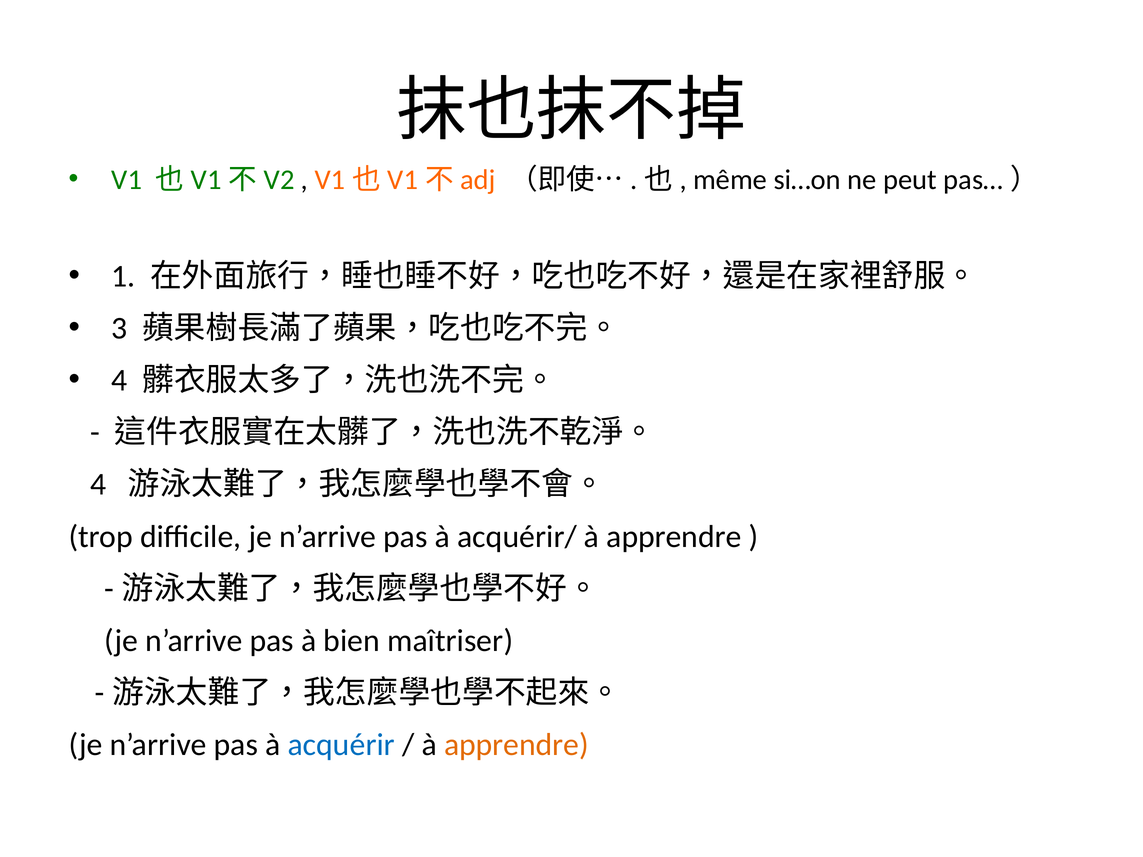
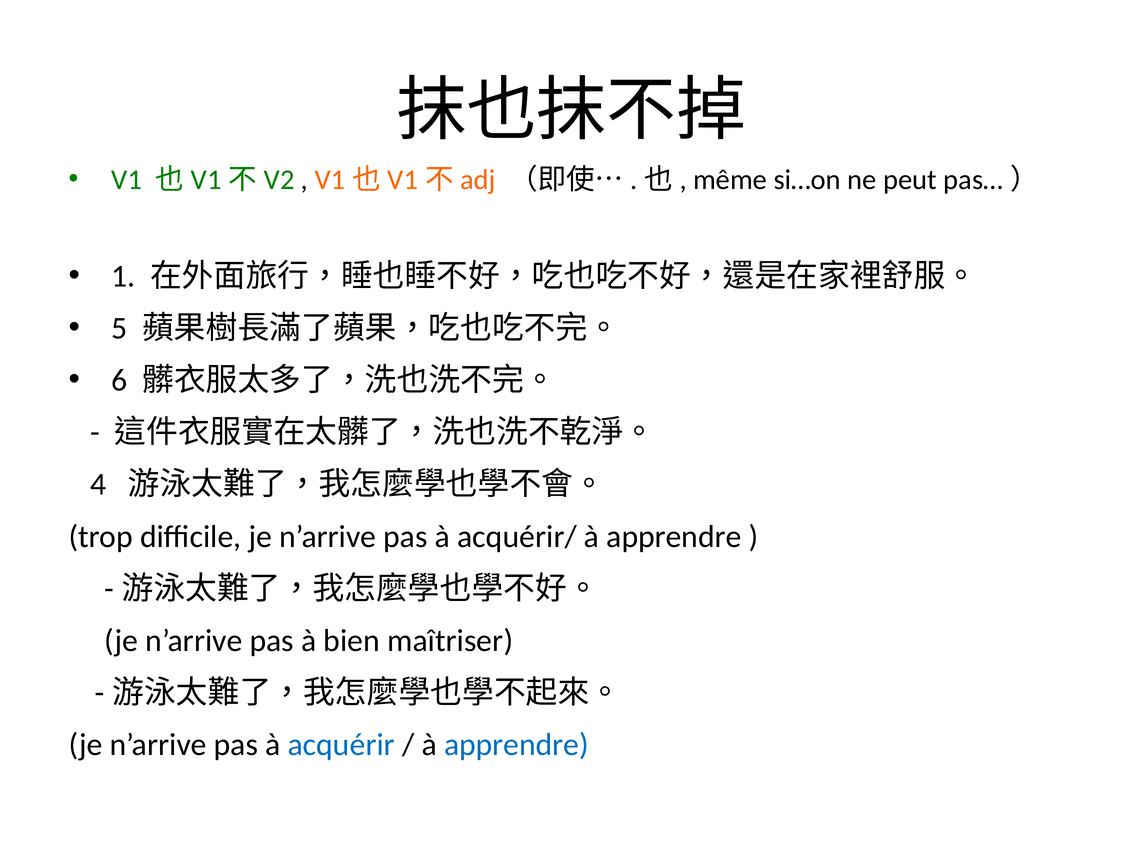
3: 3 -> 5
4 at (120, 381): 4 -> 6
apprendre at (516, 745) colour: orange -> blue
